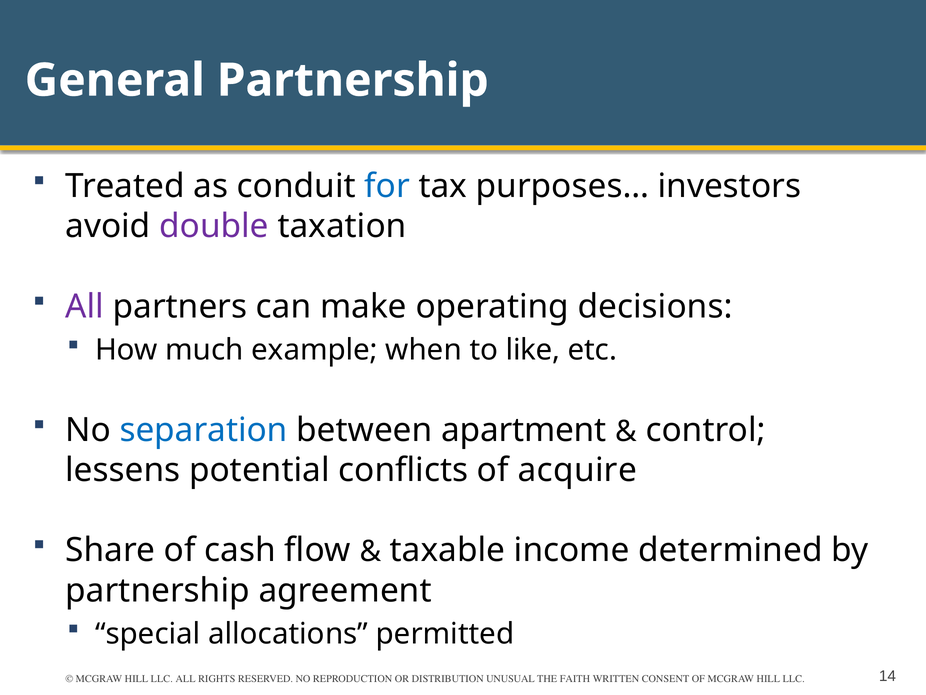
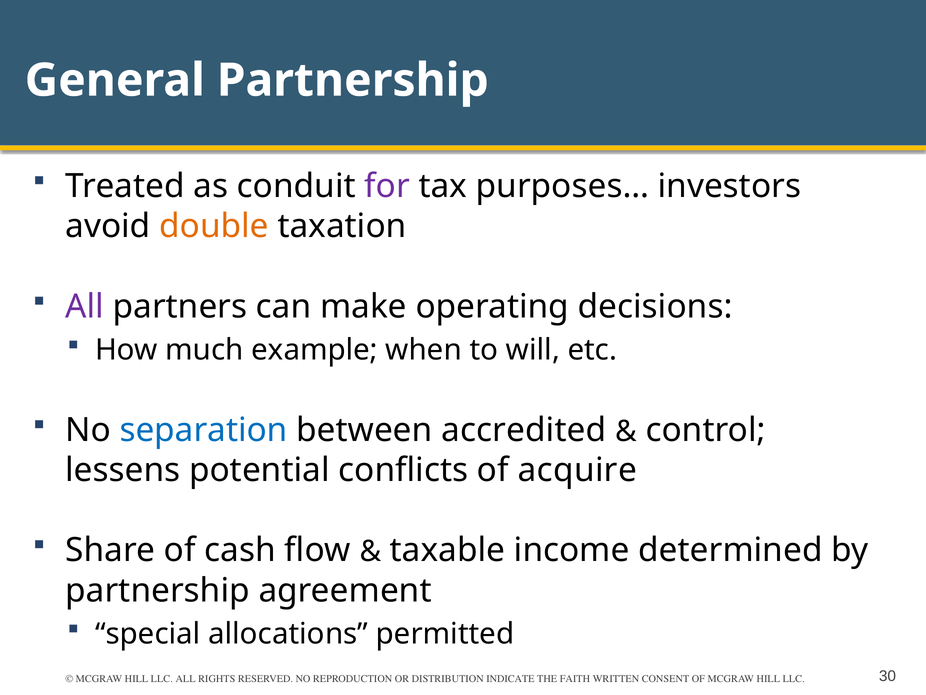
for colour: blue -> purple
double colour: purple -> orange
like: like -> will
apartment: apartment -> accredited
UNUSUAL: UNUSUAL -> INDICATE
14: 14 -> 30
